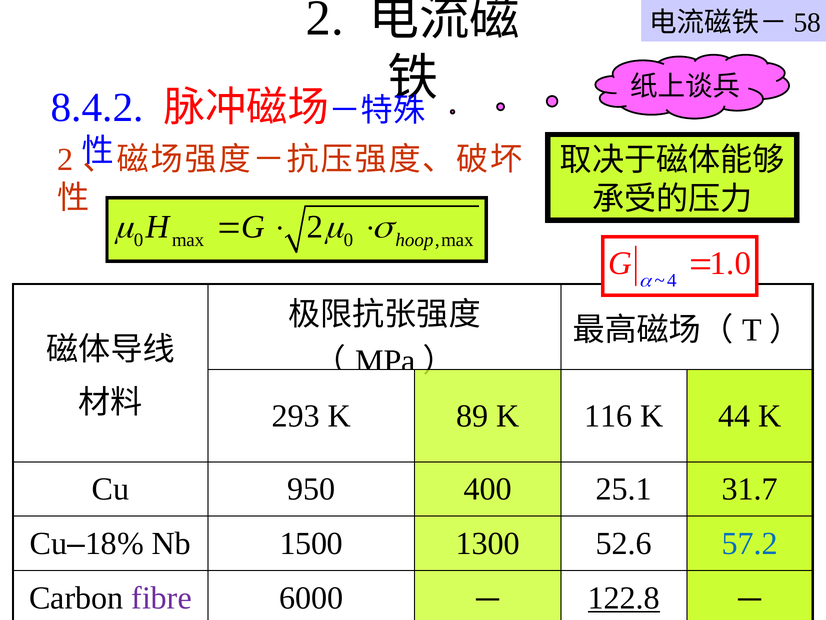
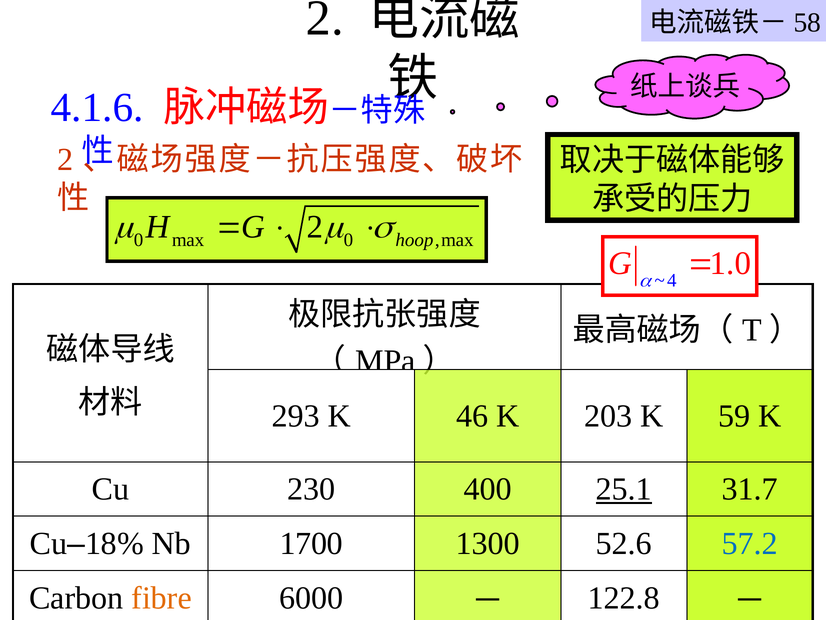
8.4.2: 8.4.2 -> 4.1.6
89: 89 -> 46
116: 116 -> 203
44: 44 -> 59
950: 950 -> 230
25.1 underline: none -> present
1500: 1500 -> 1700
fibre colour: purple -> orange
122.8 underline: present -> none
